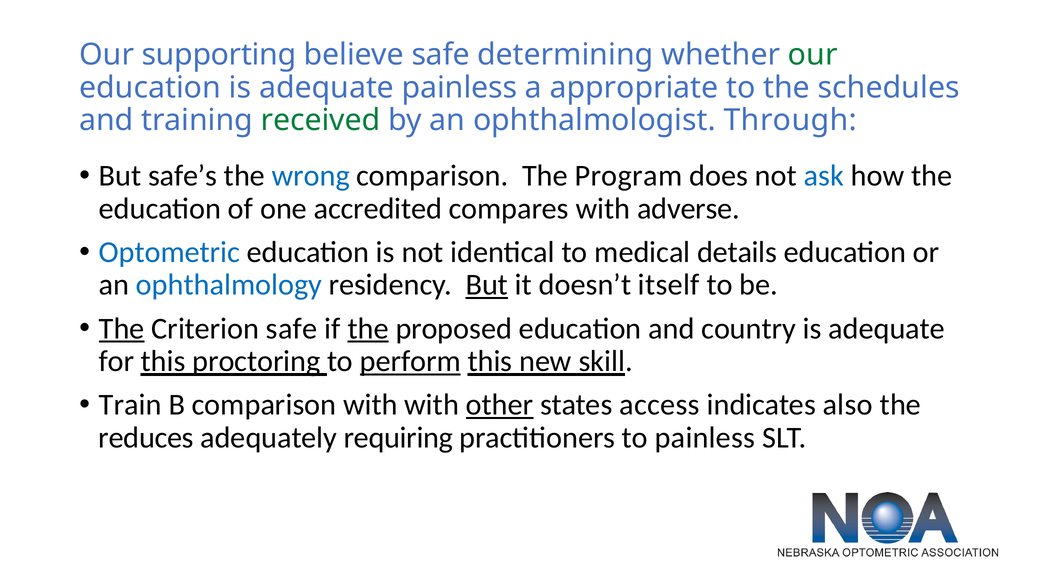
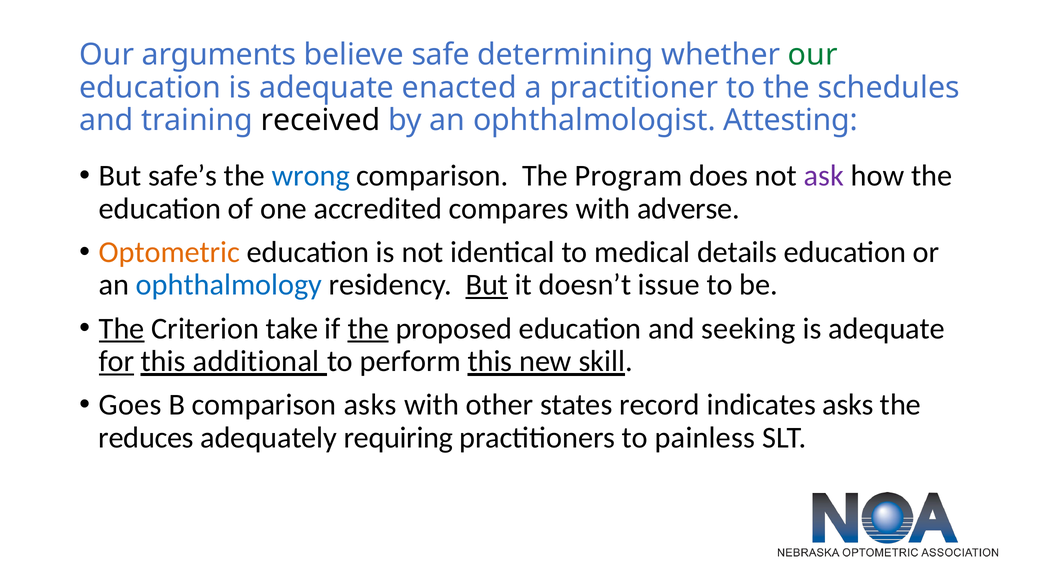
supporting: supporting -> arguments
adequate painless: painless -> enacted
appropriate: appropriate -> practitioner
received colour: green -> black
Through: Through -> Attesting
ask colour: blue -> purple
Optometric colour: blue -> orange
itself: itself -> issue
Criterion safe: safe -> take
country: country -> seeking
for underline: none -> present
proctoring: proctoring -> additional
perform underline: present -> none
Train: Train -> Goes
comparison with: with -> asks
other underline: present -> none
access: access -> record
indicates also: also -> asks
